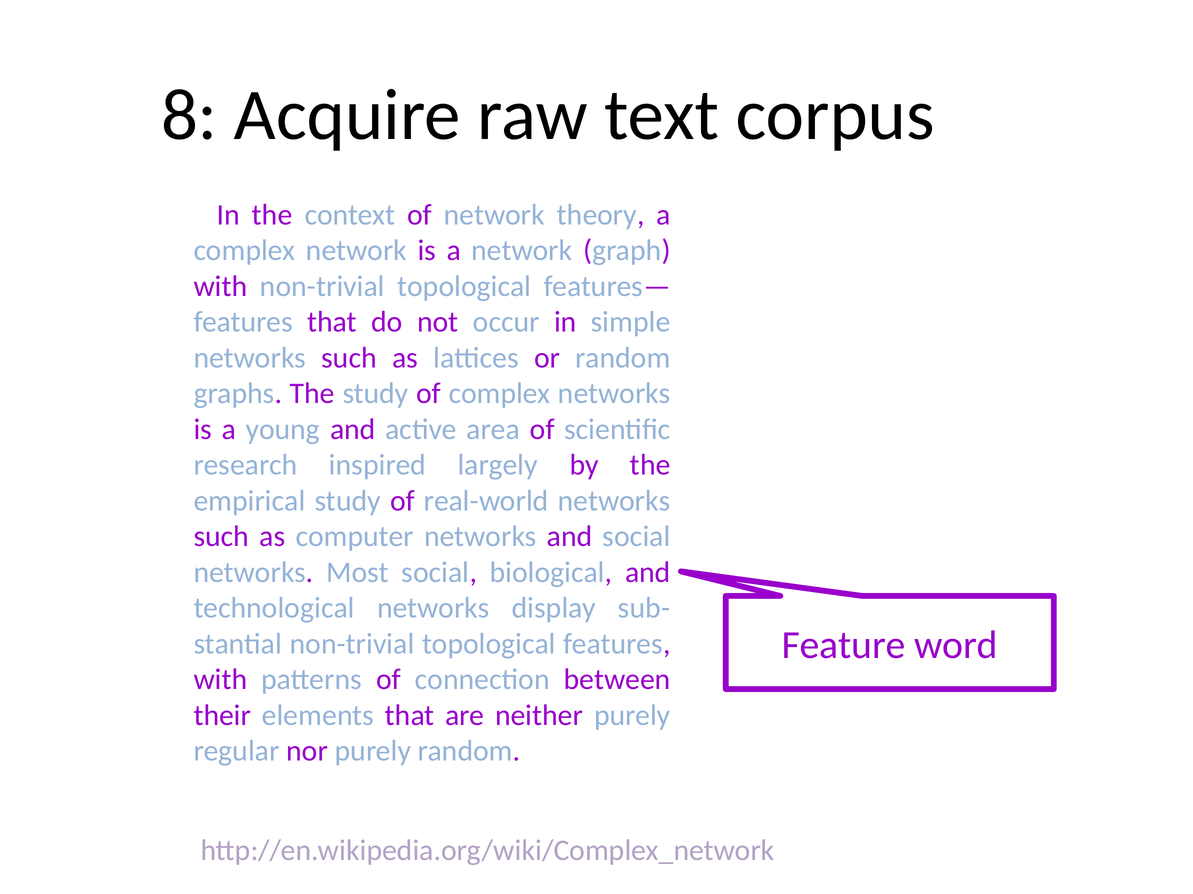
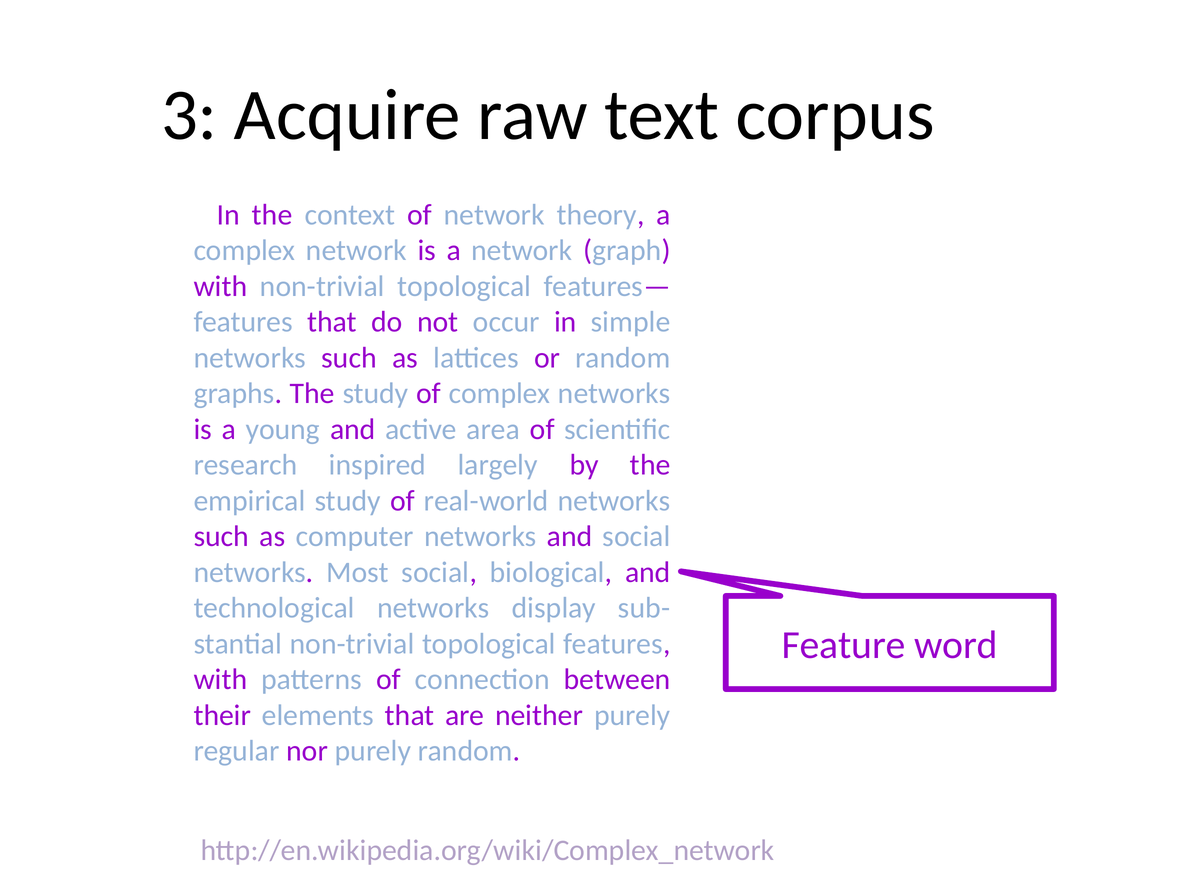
8: 8 -> 3
